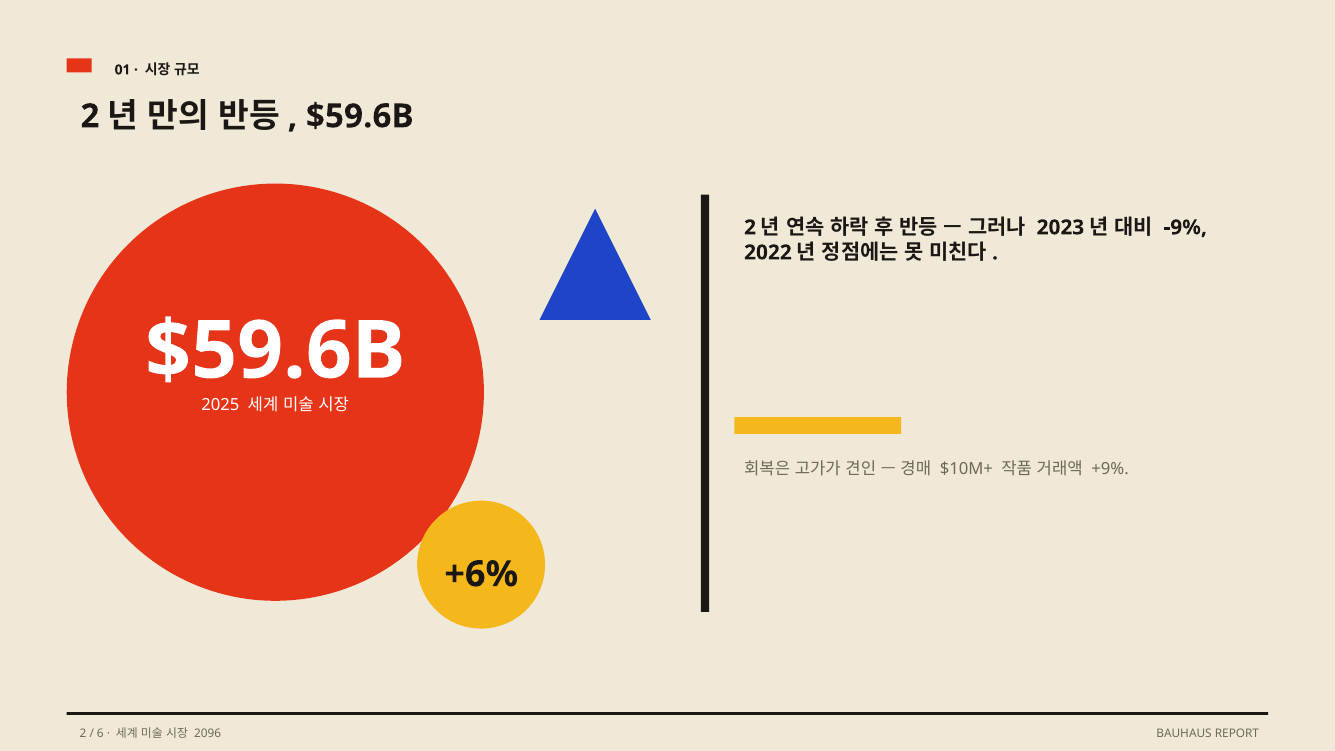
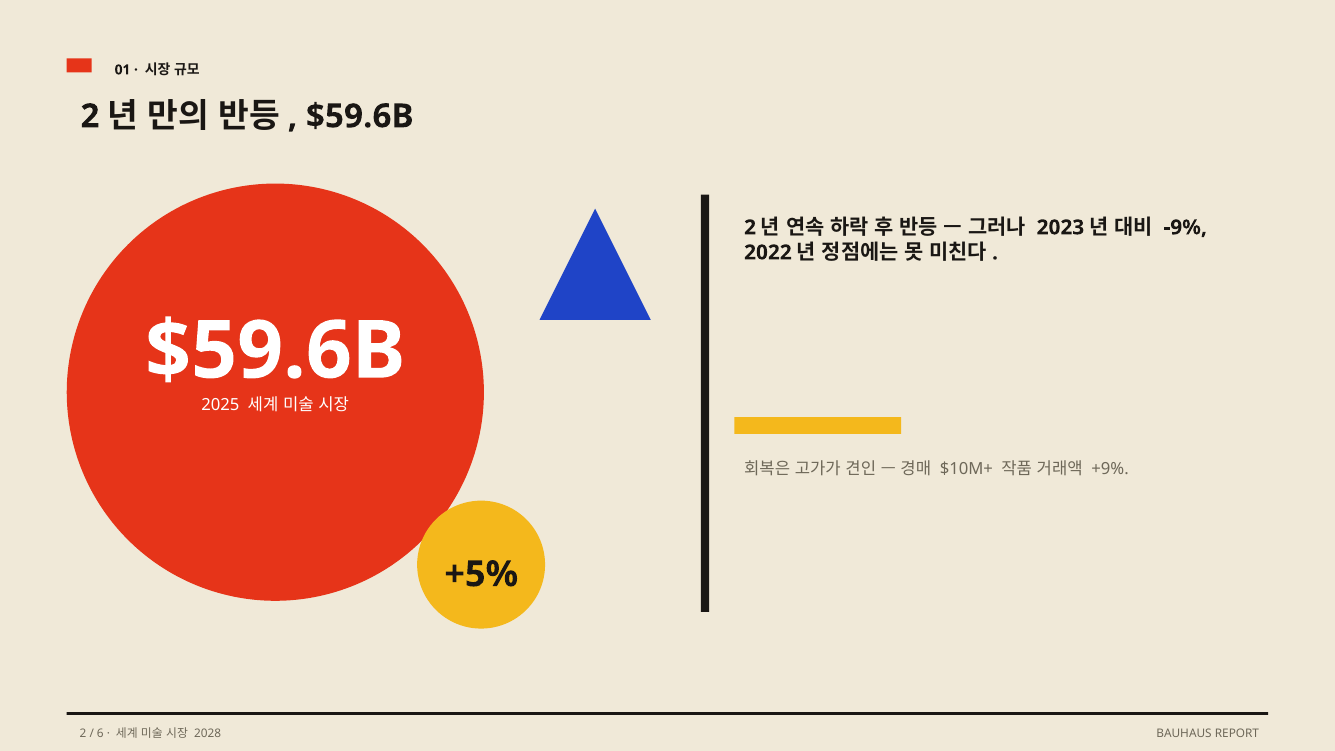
+6%: +6% -> +5%
2096: 2096 -> 2028
